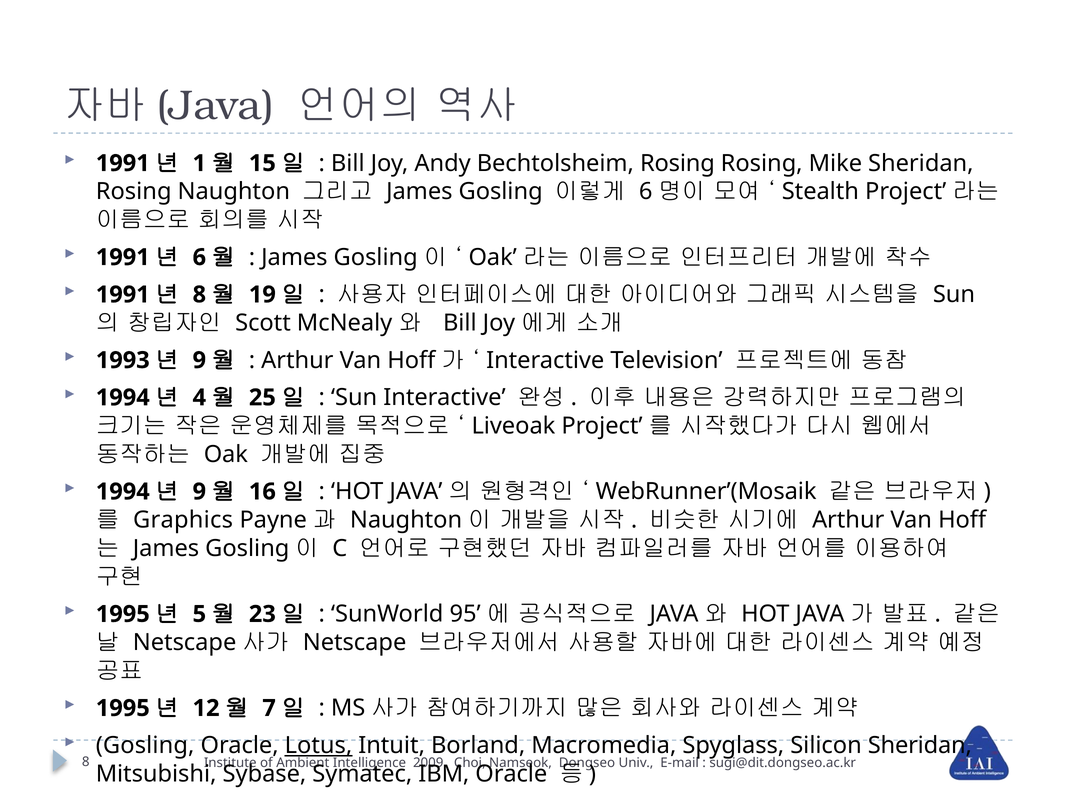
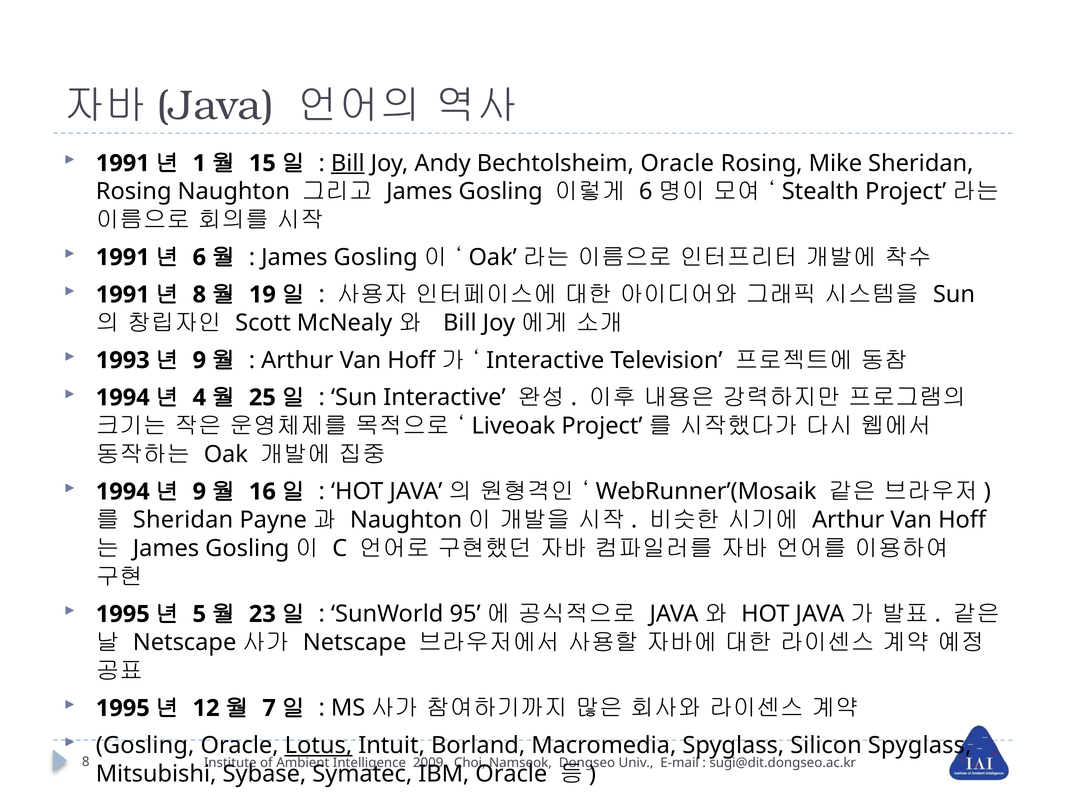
Bill at (348, 163) underline: none -> present
Bechtolsheim Rosing: Rosing -> Oracle
Graphics at (183, 520): Graphics -> Sheridan
Silicon Sheridan: Sheridan -> Spyglass
